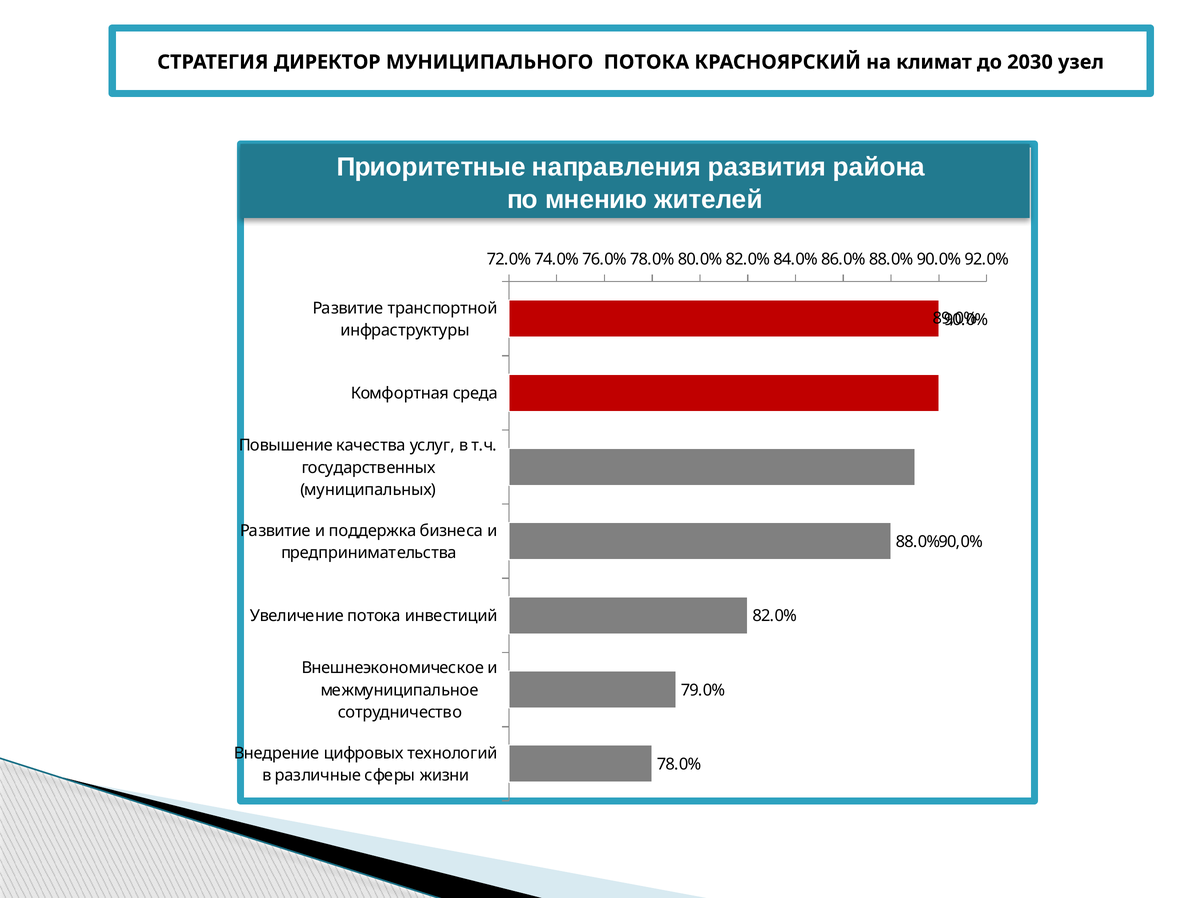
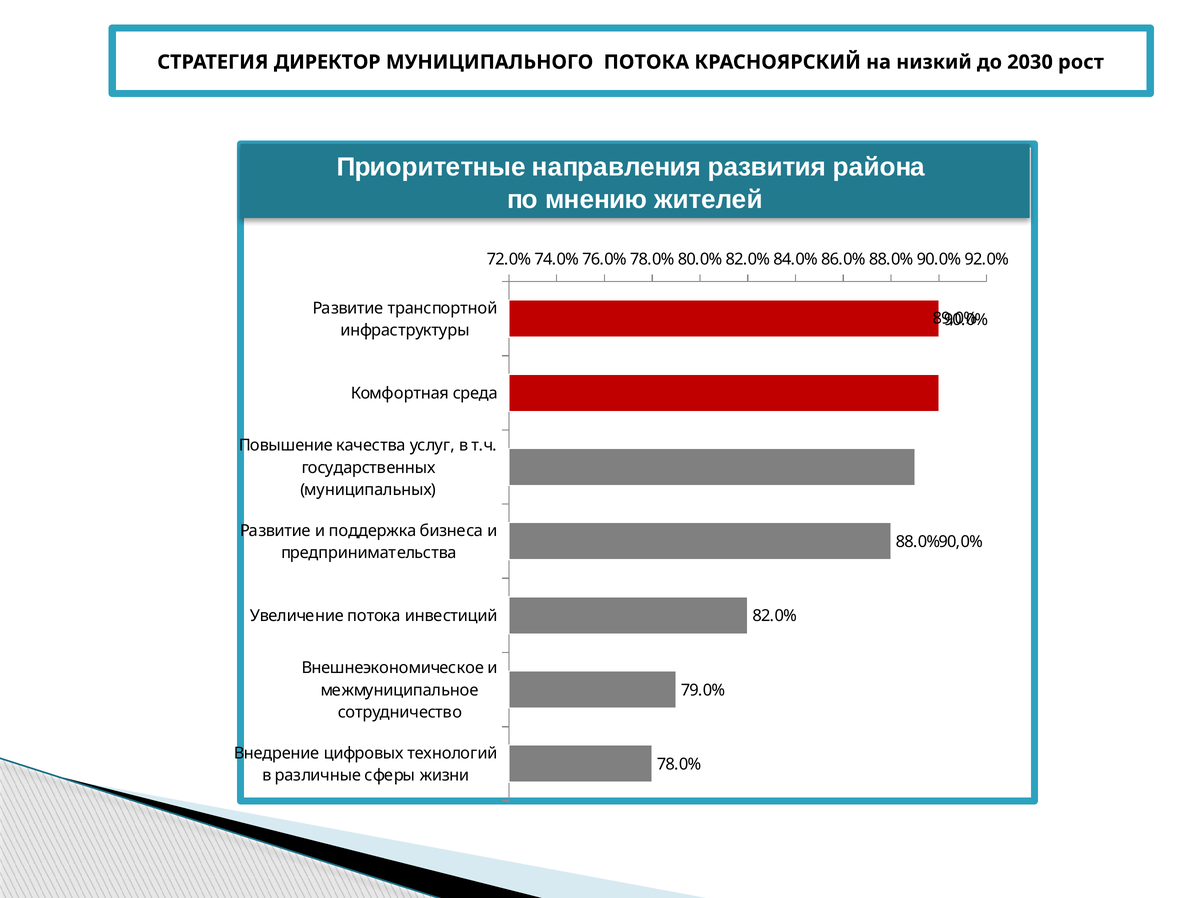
климат: климат -> низкий
узел: узел -> рост
